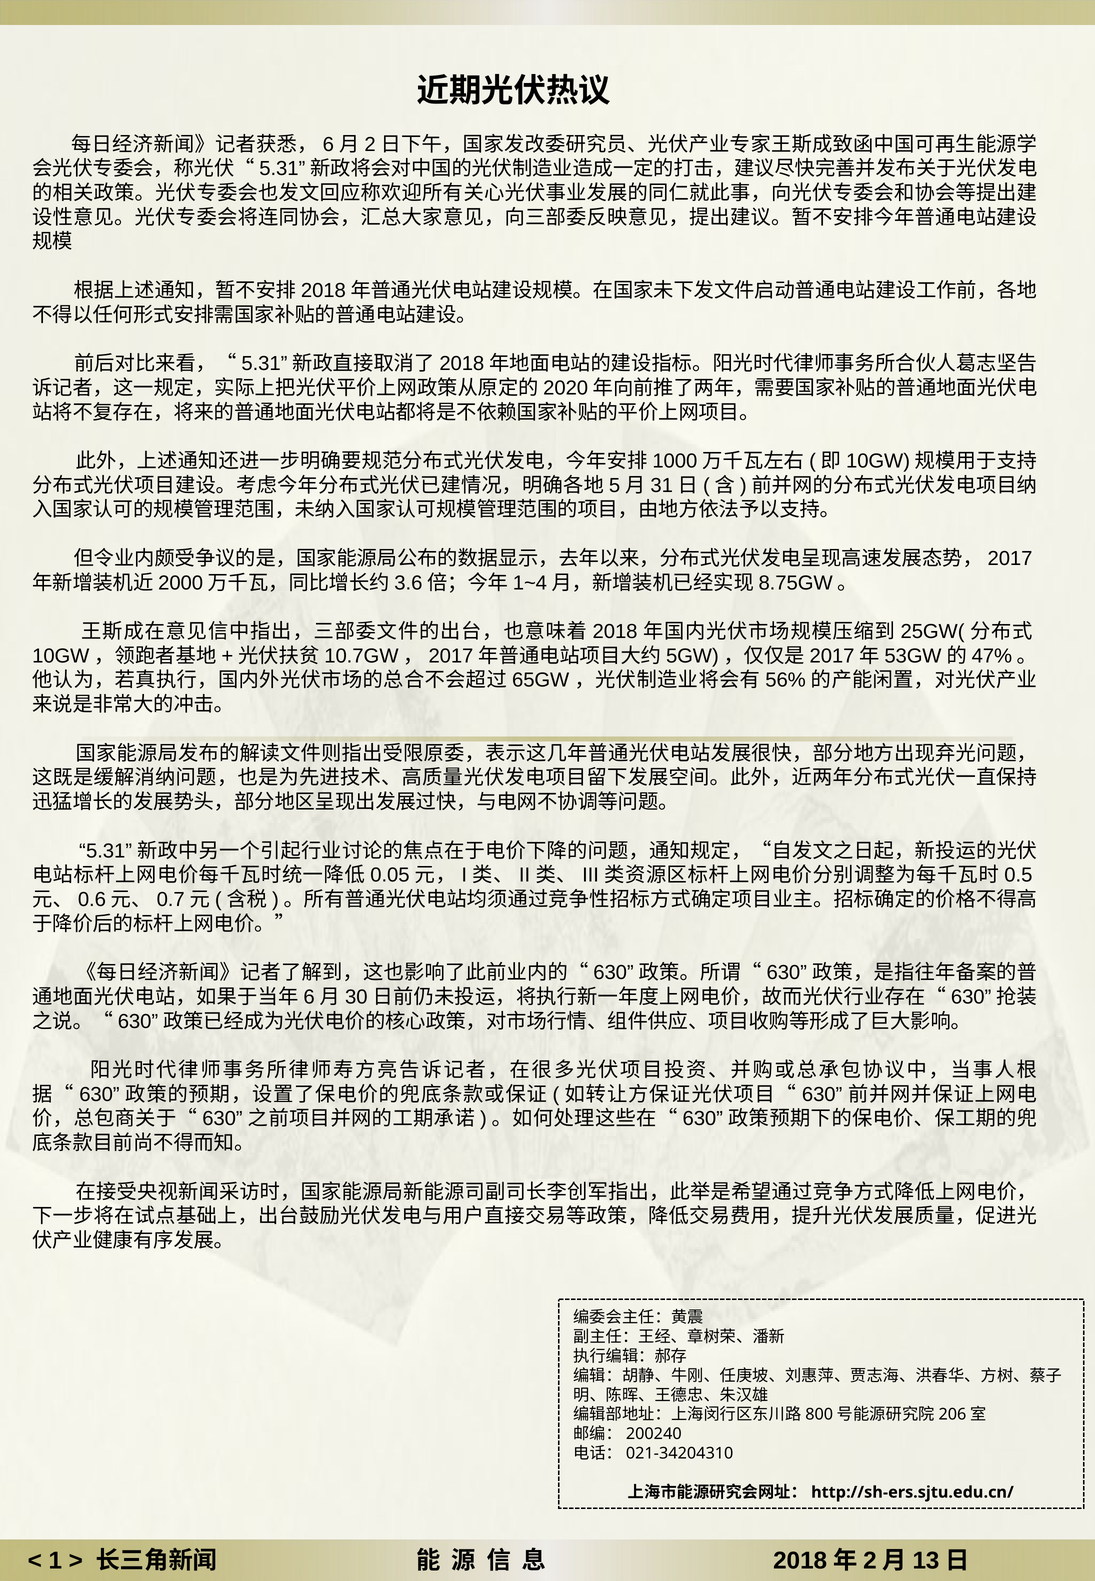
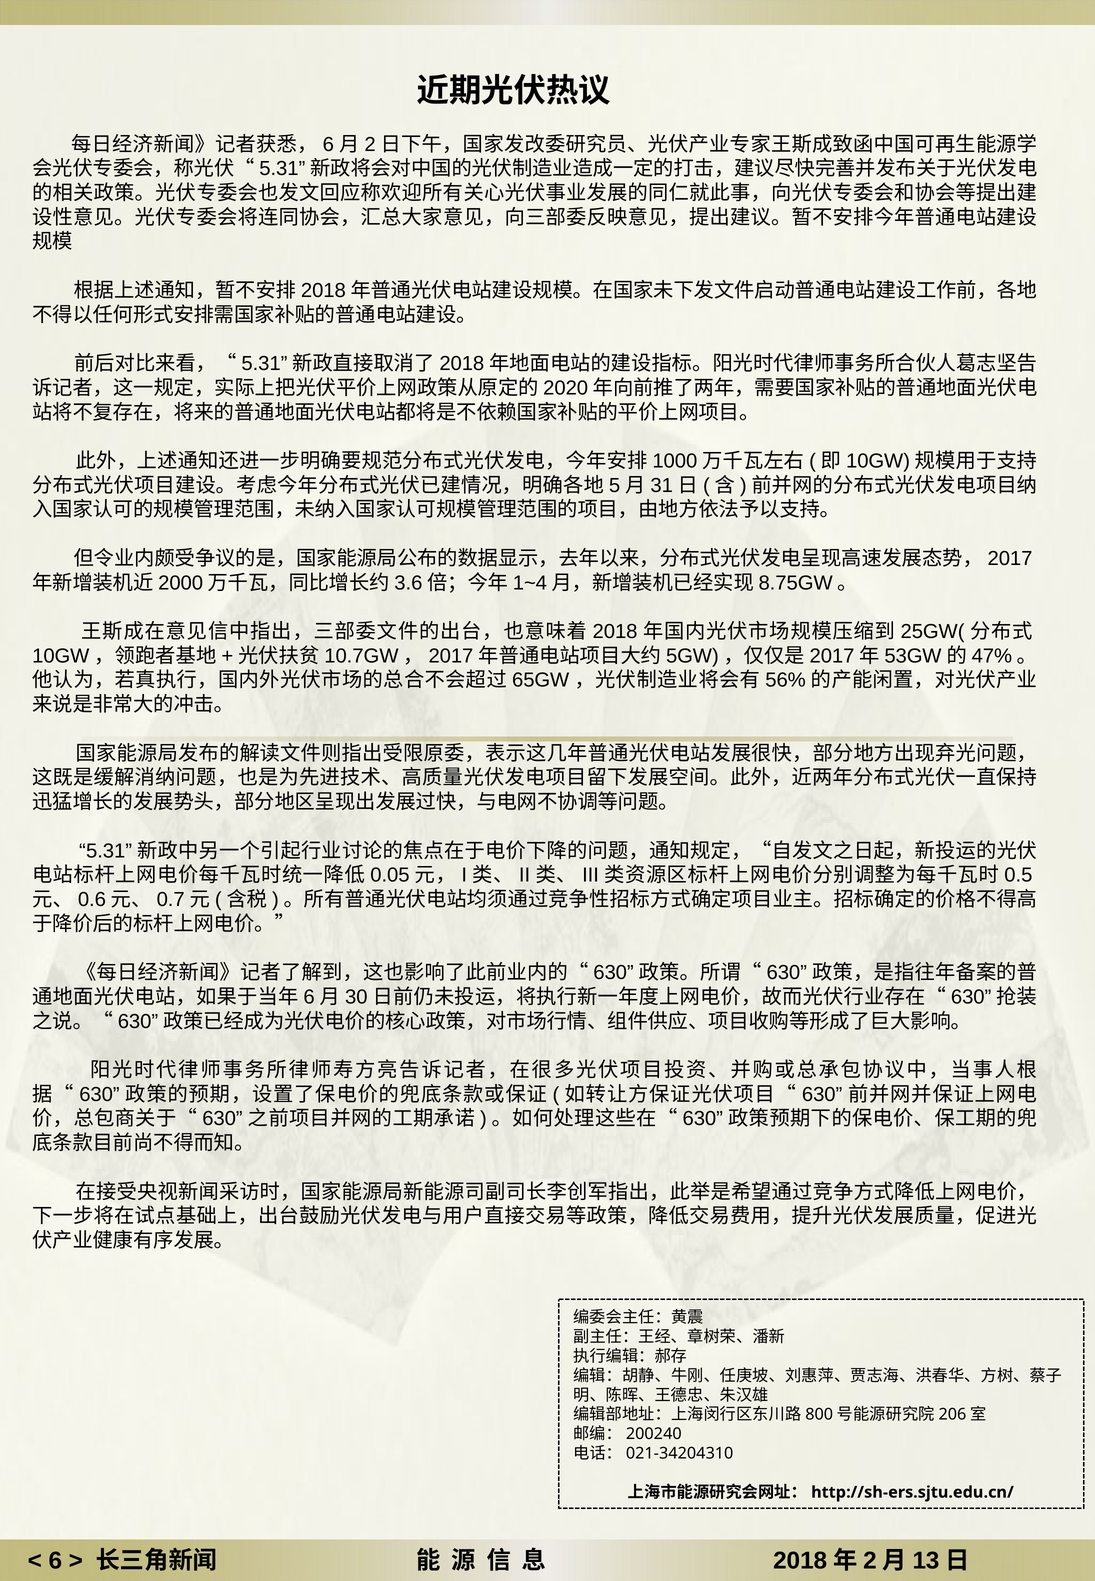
1: 1 -> 6
